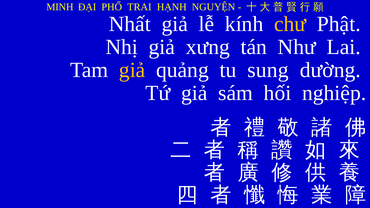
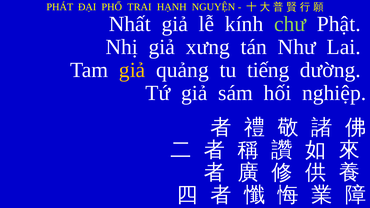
MINH: MINH -> PHÁT
chư colour: yellow -> light green
sung: sung -> tiếng
